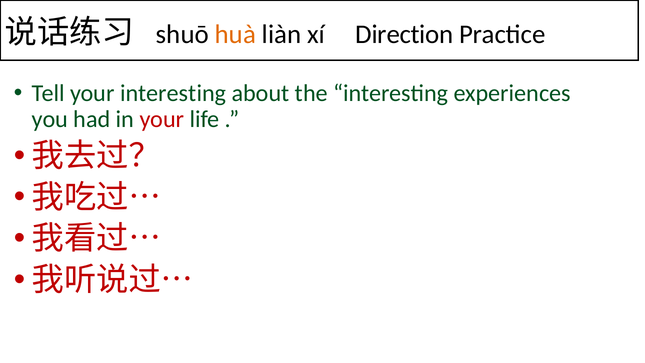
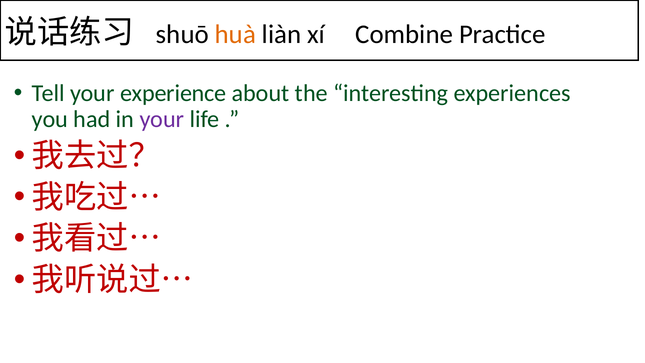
Direction: Direction -> Combine
your interesting: interesting -> experience
your at (162, 119) colour: red -> purple
